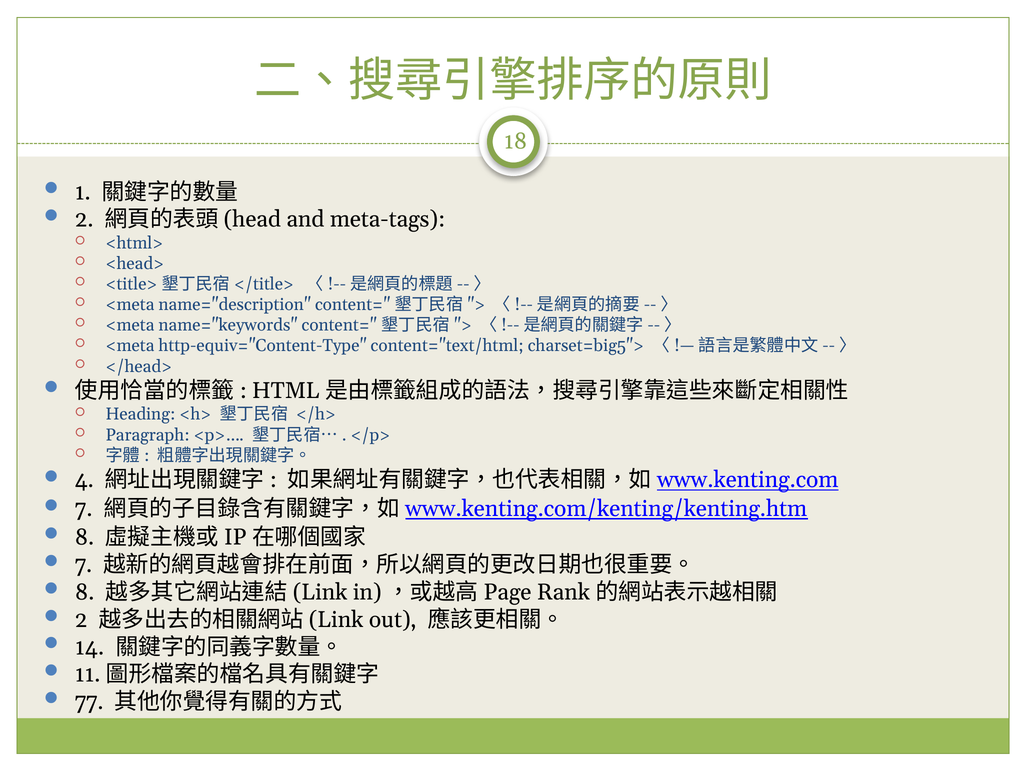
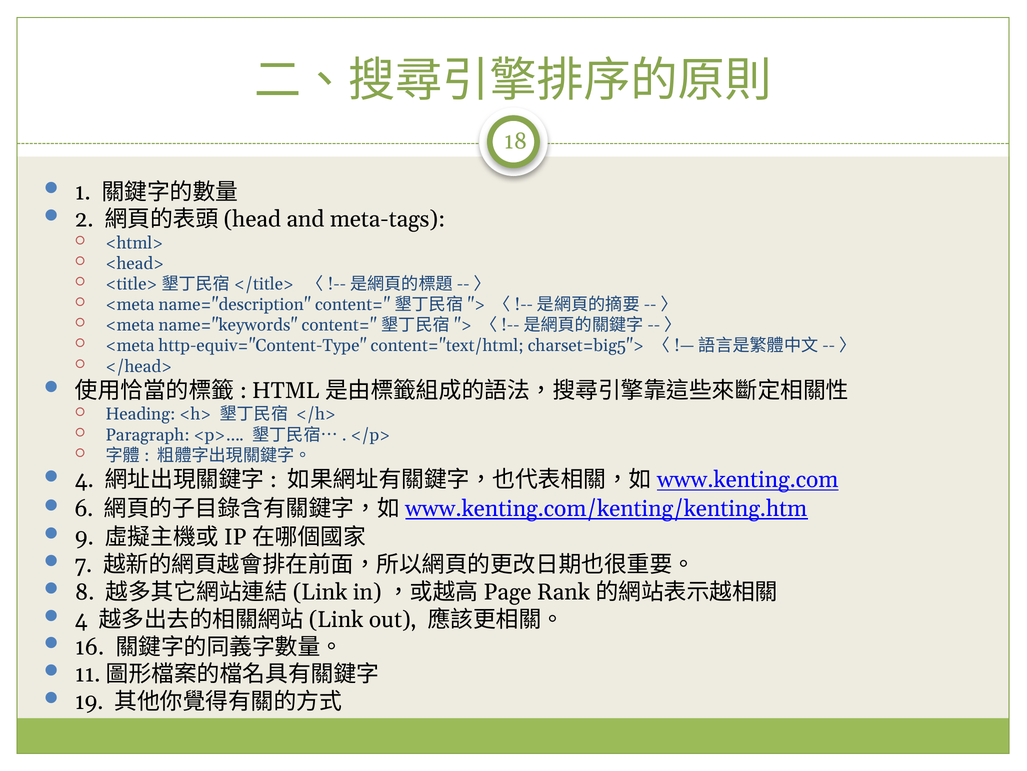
7 at (84, 508): 7 -> 6
8 at (84, 537): 8 -> 9
2 at (81, 619): 2 -> 4
14: 14 -> 16
77: 77 -> 19
